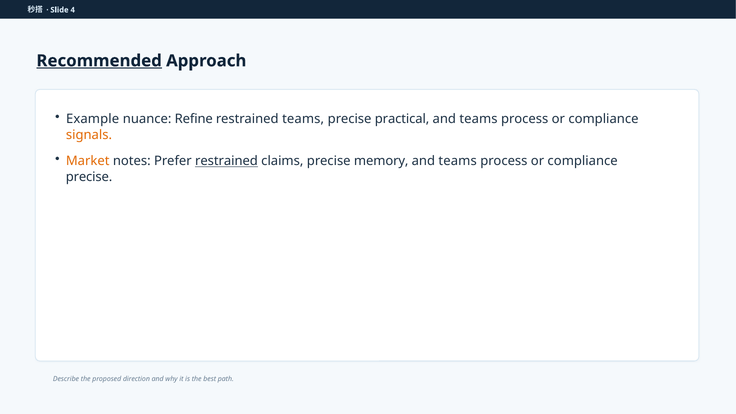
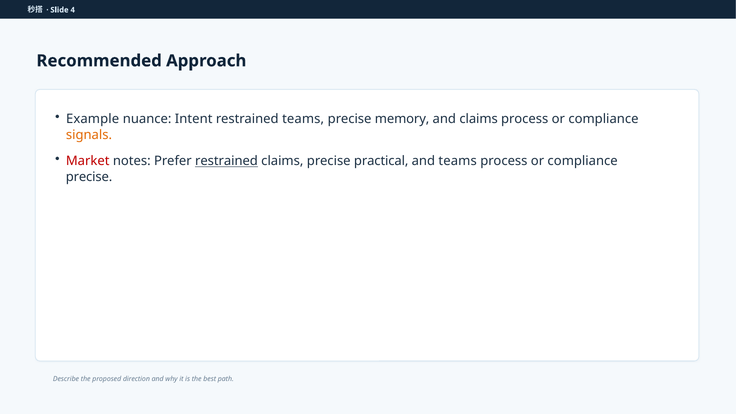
Recommended underline: present -> none
Refine: Refine -> Intent
practical: practical -> memory
teams at (479, 119): teams -> claims
Market colour: orange -> red
memory: memory -> practical
